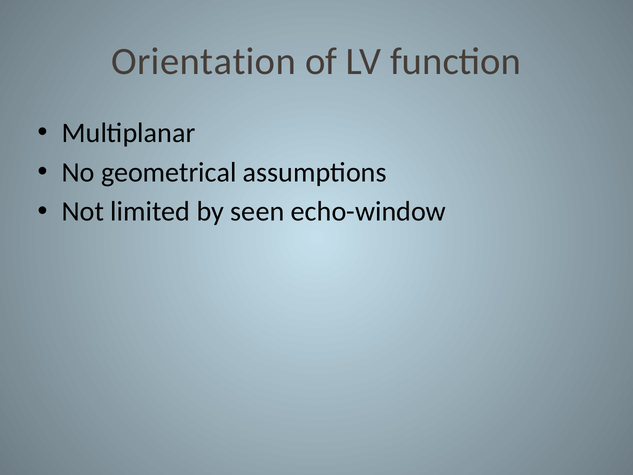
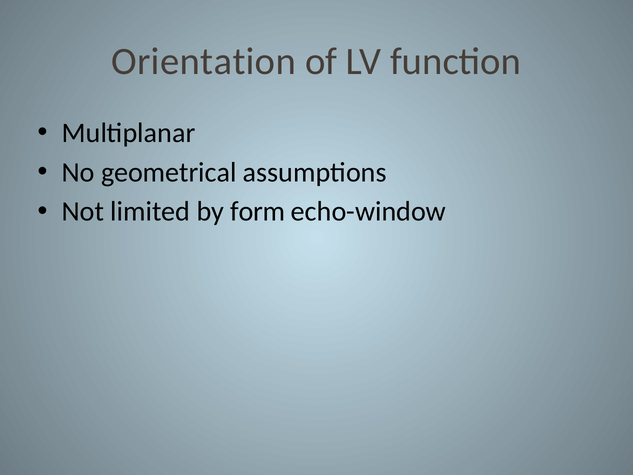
seen: seen -> form
